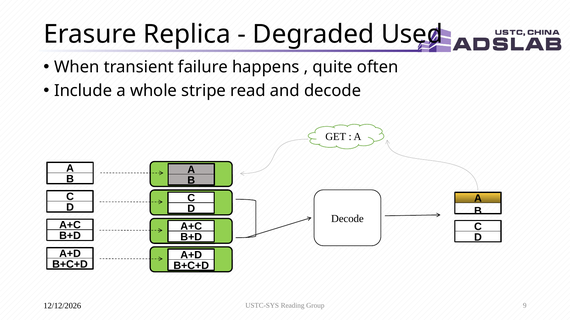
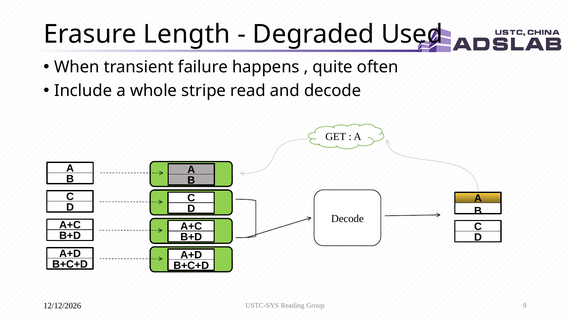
Replica: Replica -> Length
